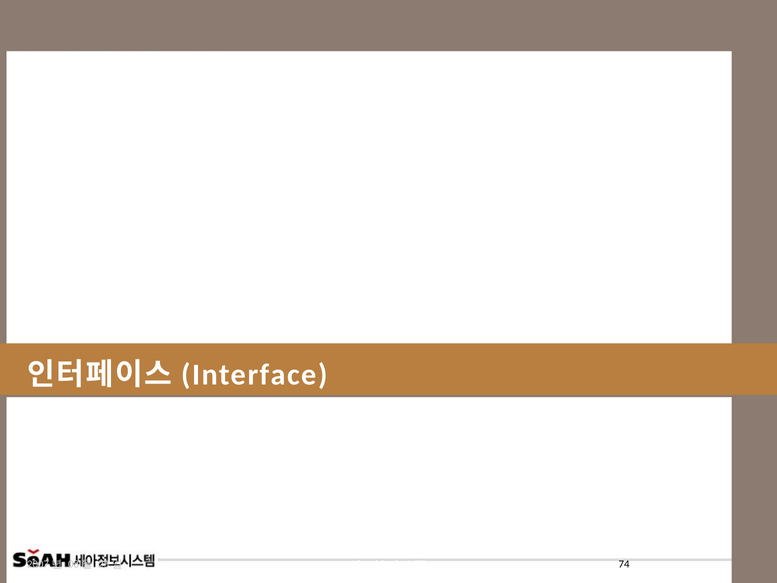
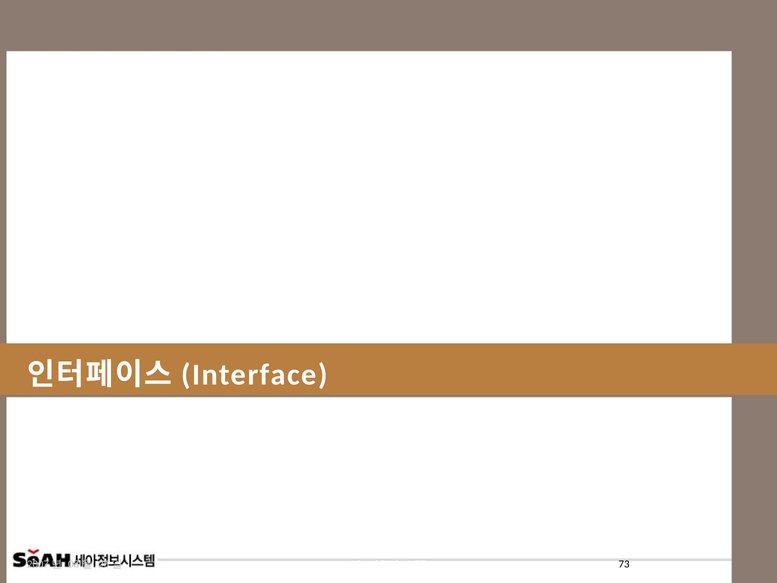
74: 74 -> 73
